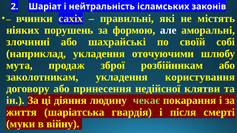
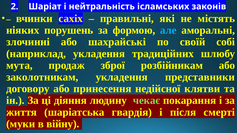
але colour: white -> light blue
оточуючими: оточуючими -> традиційних
користування: користування -> представники
